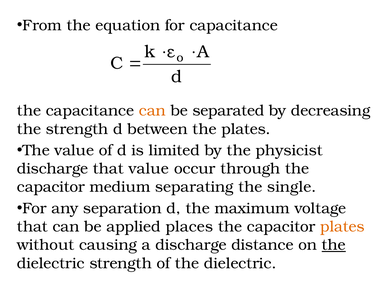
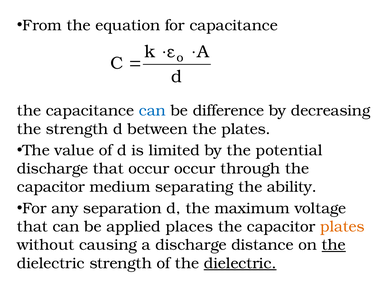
can at (152, 111) colour: orange -> blue
separated: separated -> difference
physicist: physicist -> potential
that value: value -> occur
single: single -> ability
dielectric at (240, 263) underline: none -> present
